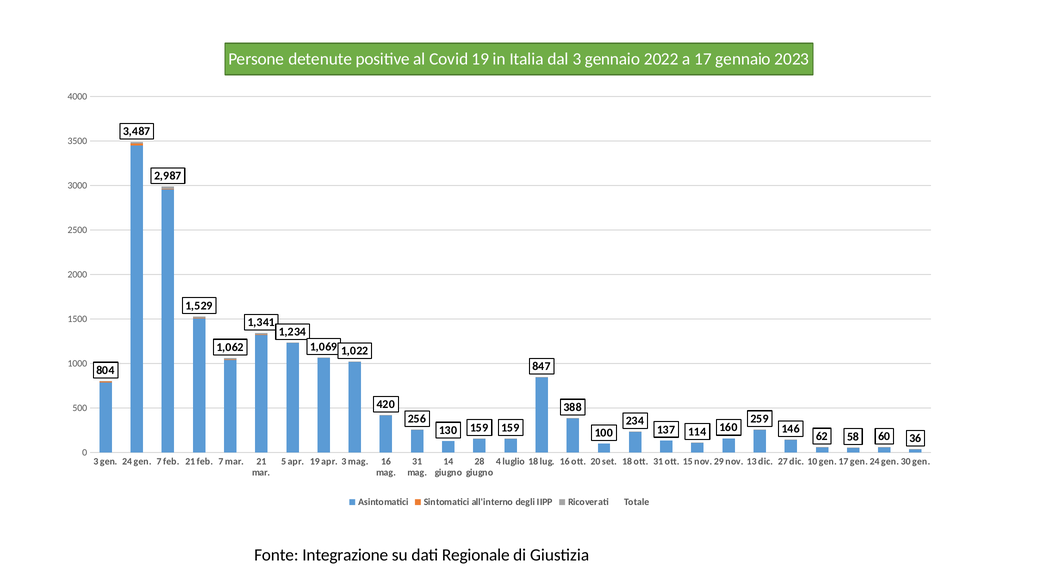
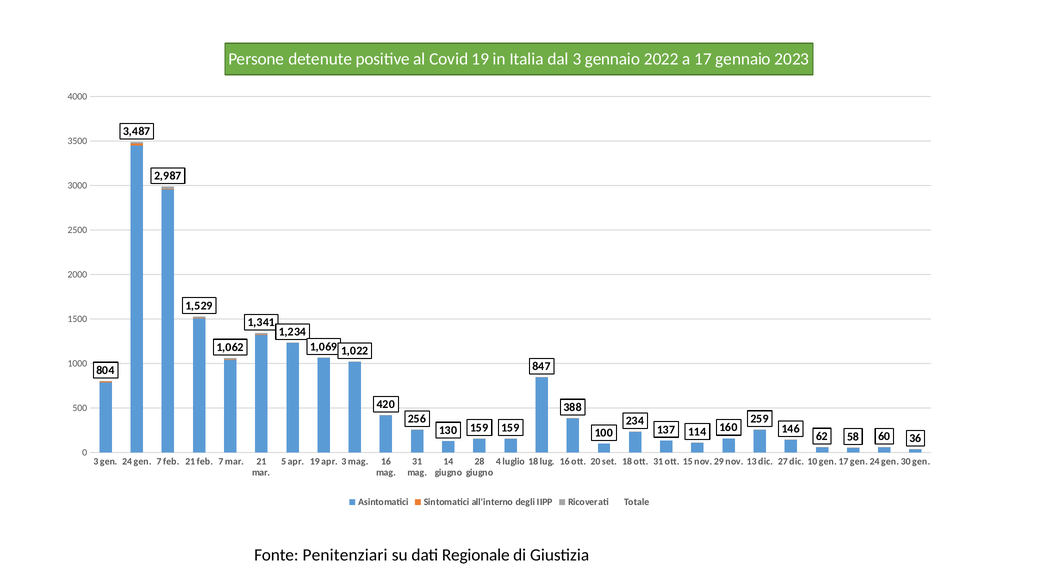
Integrazione: Integrazione -> Penitenziari
